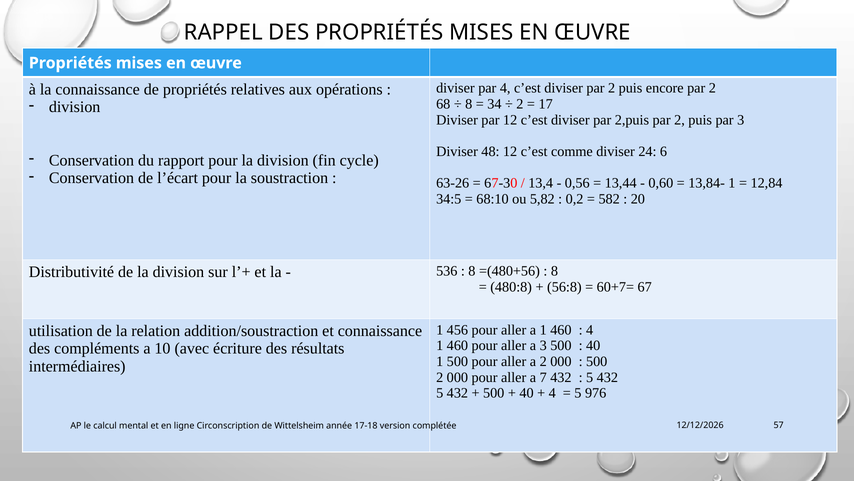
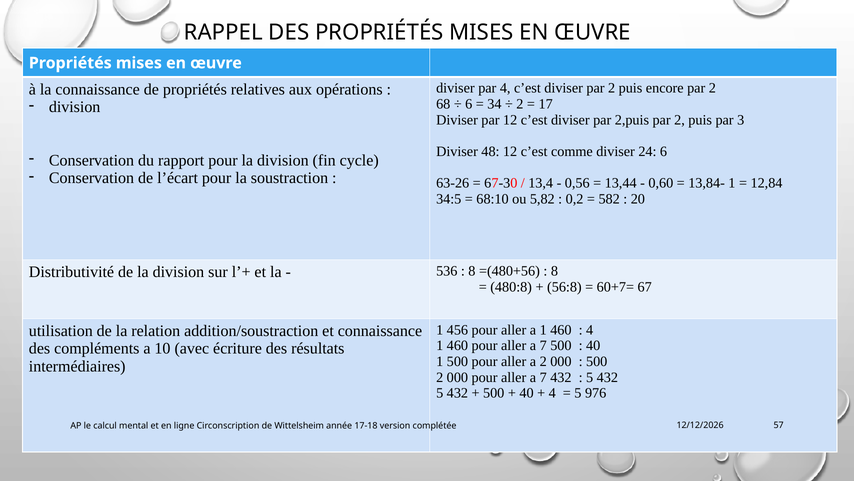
8 at (469, 104): 8 -> 6
3 at (543, 345): 3 -> 7
